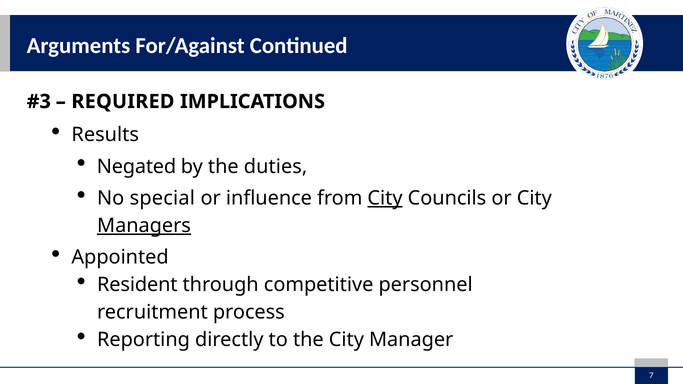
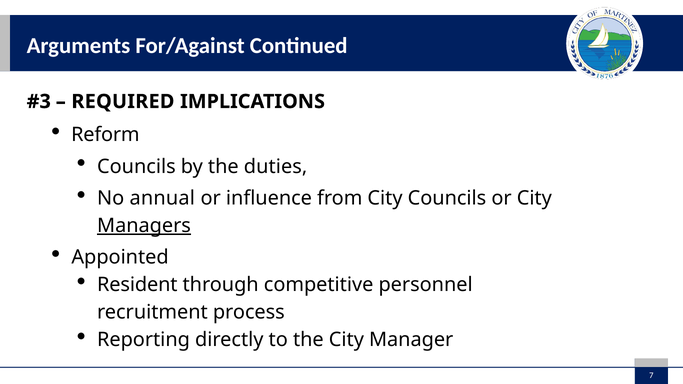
Results: Results -> Reform
Negated at (137, 167): Negated -> Councils
special: special -> annual
City at (385, 198) underline: present -> none
